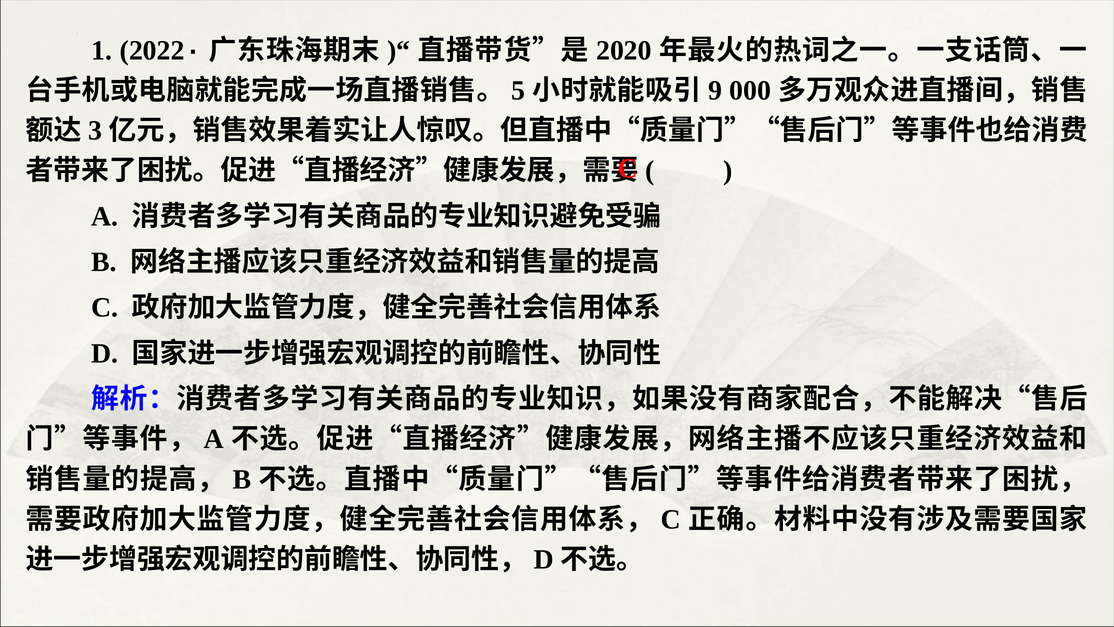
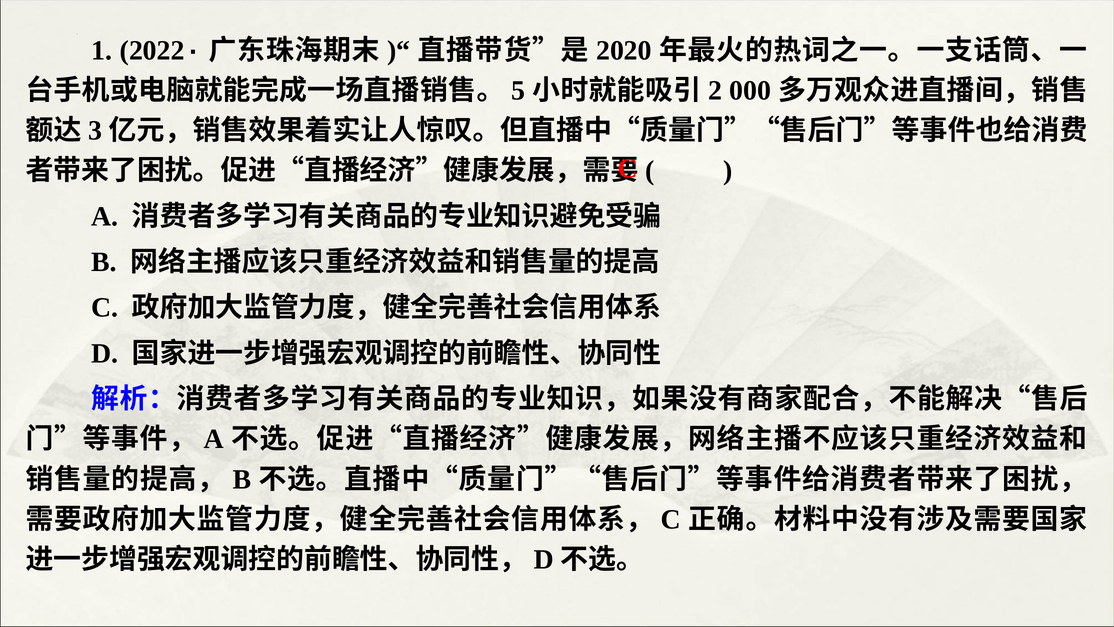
9: 9 -> 2
